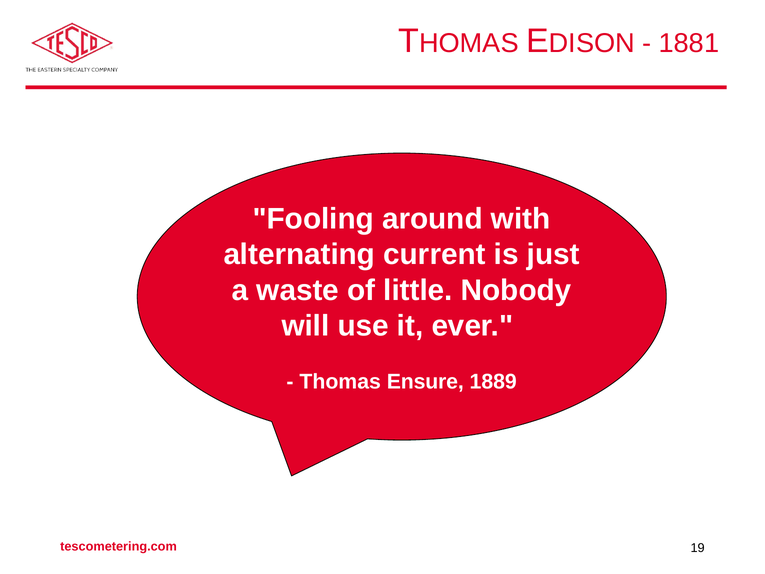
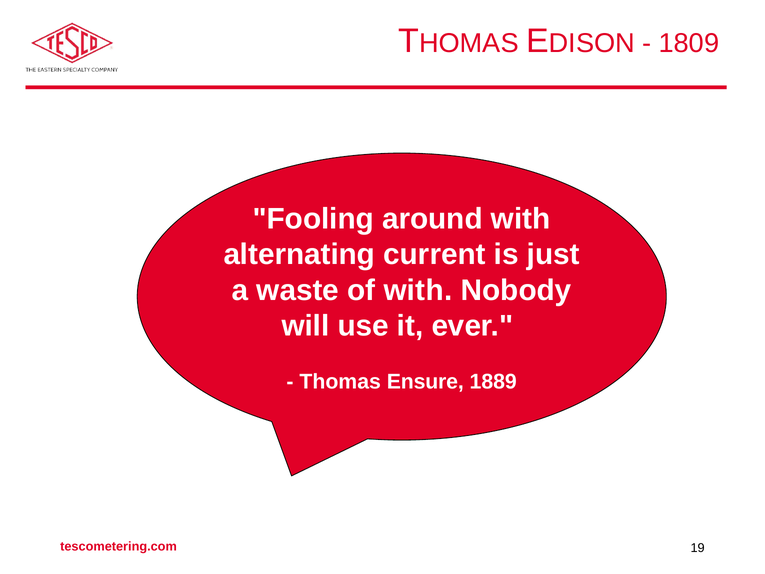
1881: 1881 -> 1809
of little: little -> with
